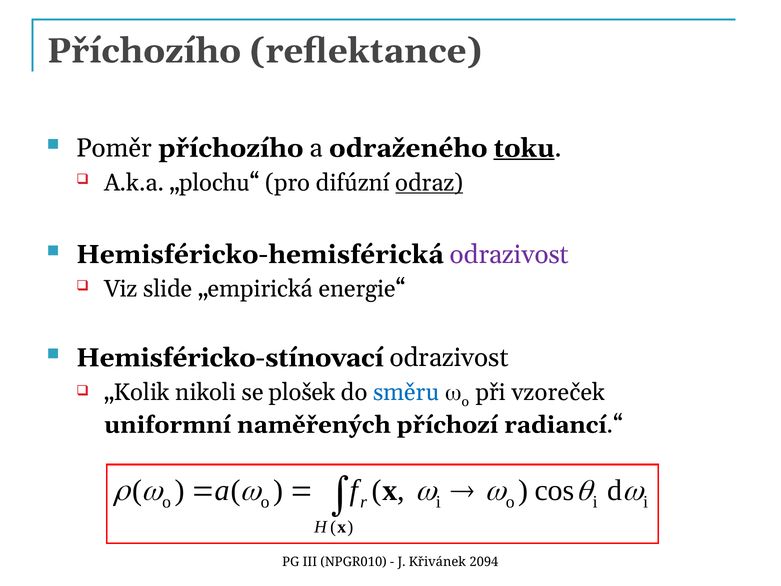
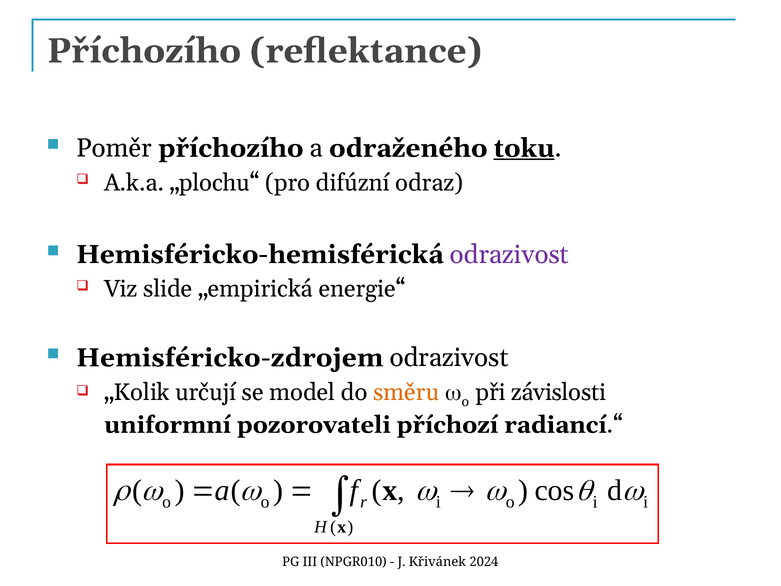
odraz underline: present -> none
Hemisféricko-stínovací: Hemisféricko-stínovací -> Hemisféricko-zdrojem
nikoli: nikoli -> určují
plošek: plošek -> model
směru colour: blue -> orange
vzoreček: vzoreček -> závislosti
naměřených: naměřených -> pozorovateli
2094: 2094 -> 2024
